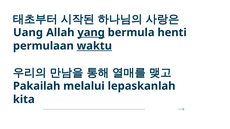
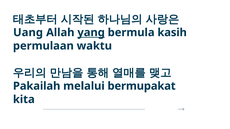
henti: henti -> kasih
waktu underline: present -> none
lepaskanlah: lepaskanlah -> bermupakat
